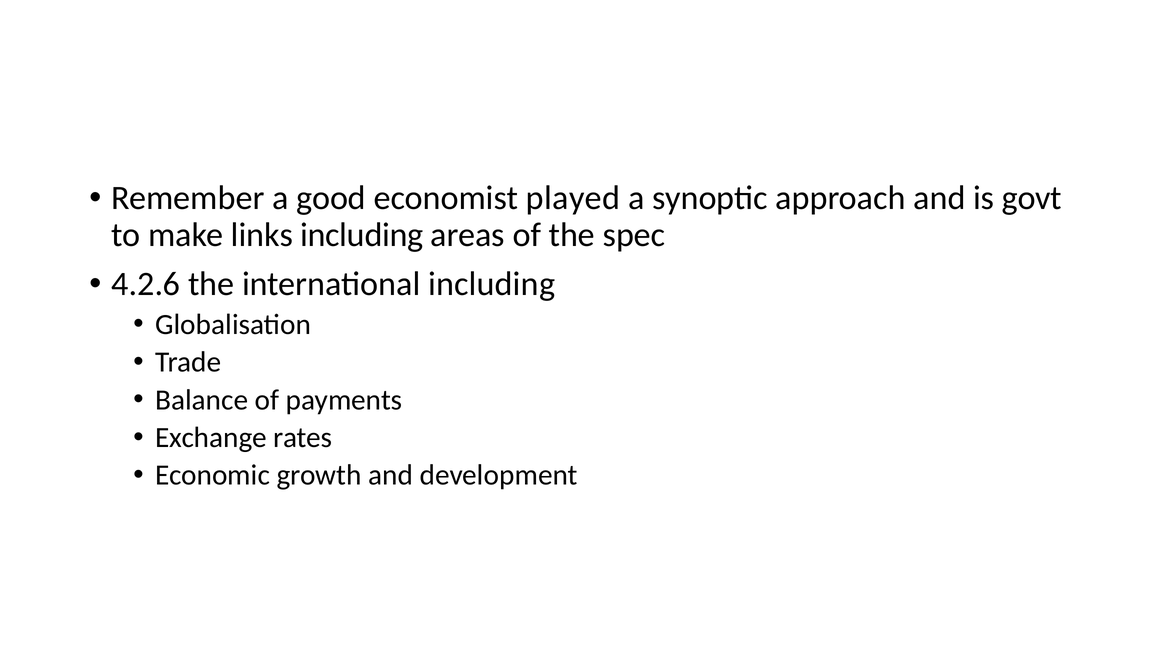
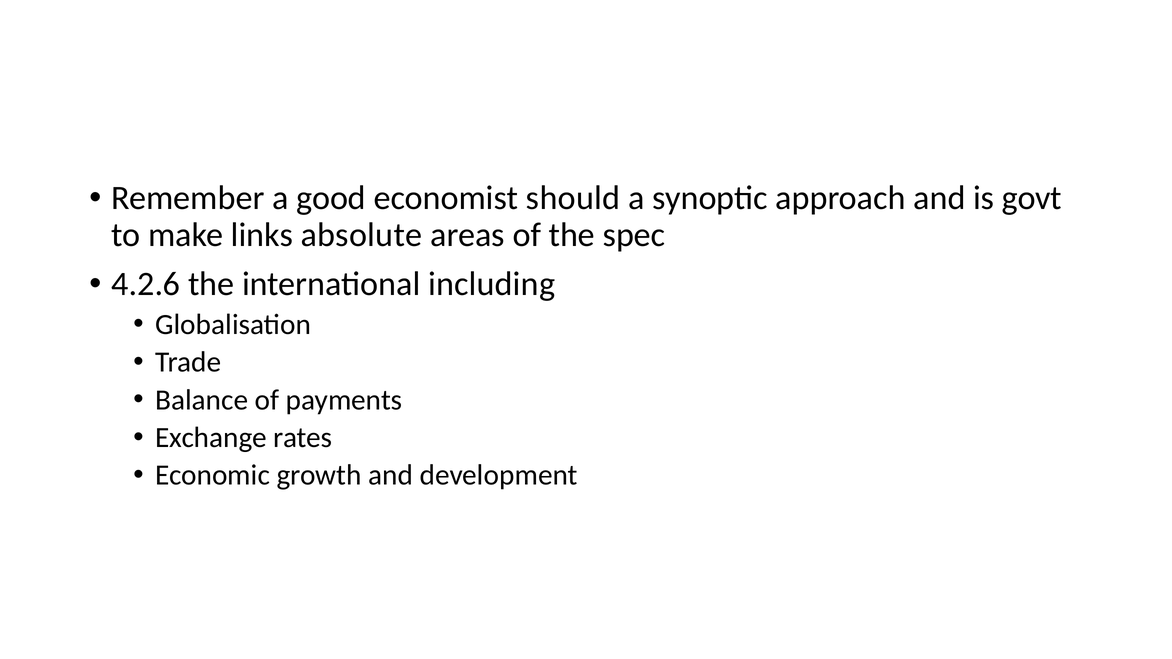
played: played -> should
links including: including -> absolute
